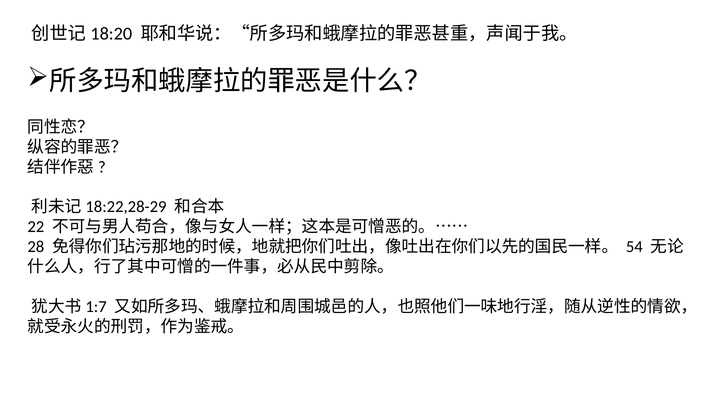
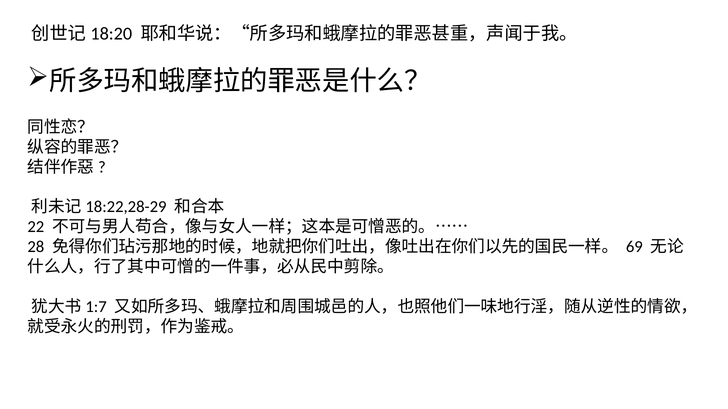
54: 54 -> 69
